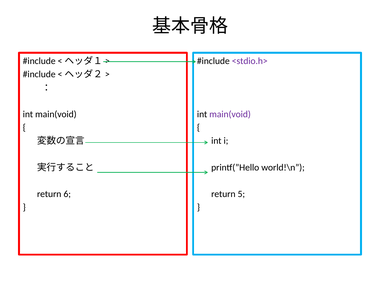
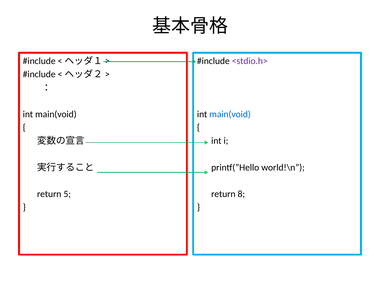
main(void at (230, 114) colour: purple -> blue
6: 6 -> 5
5: 5 -> 8
